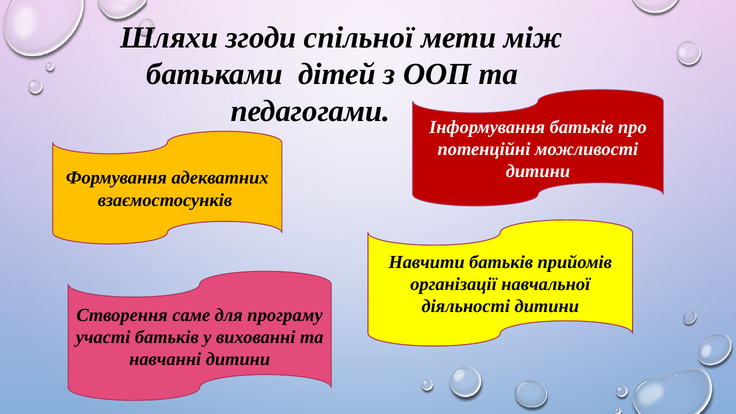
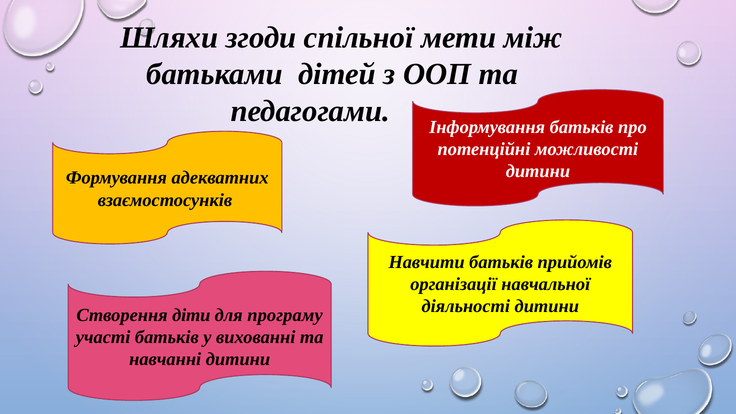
саме: саме -> діти
